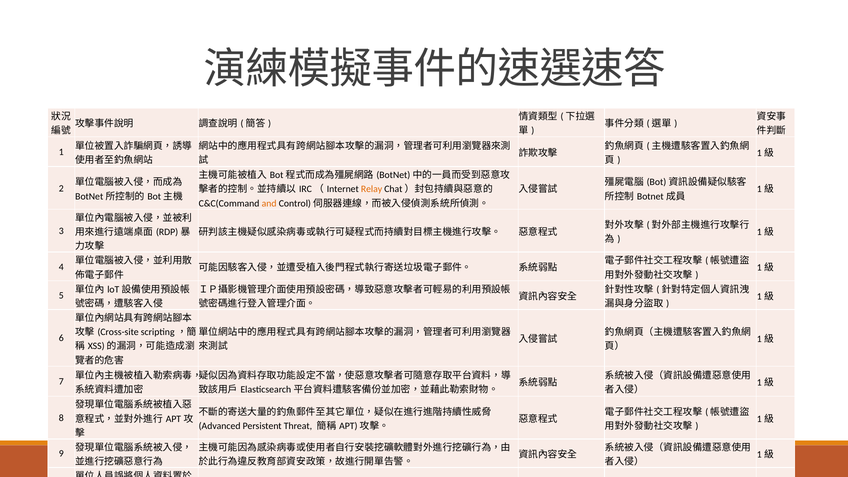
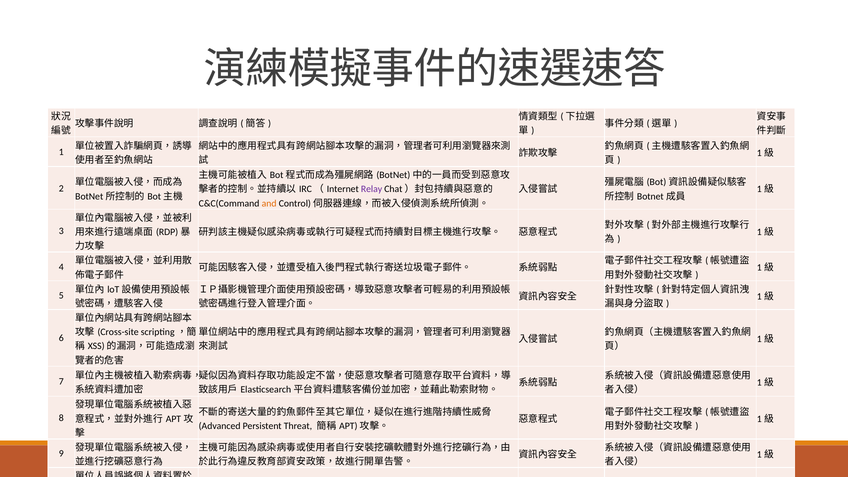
Relay colour: orange -> purple
